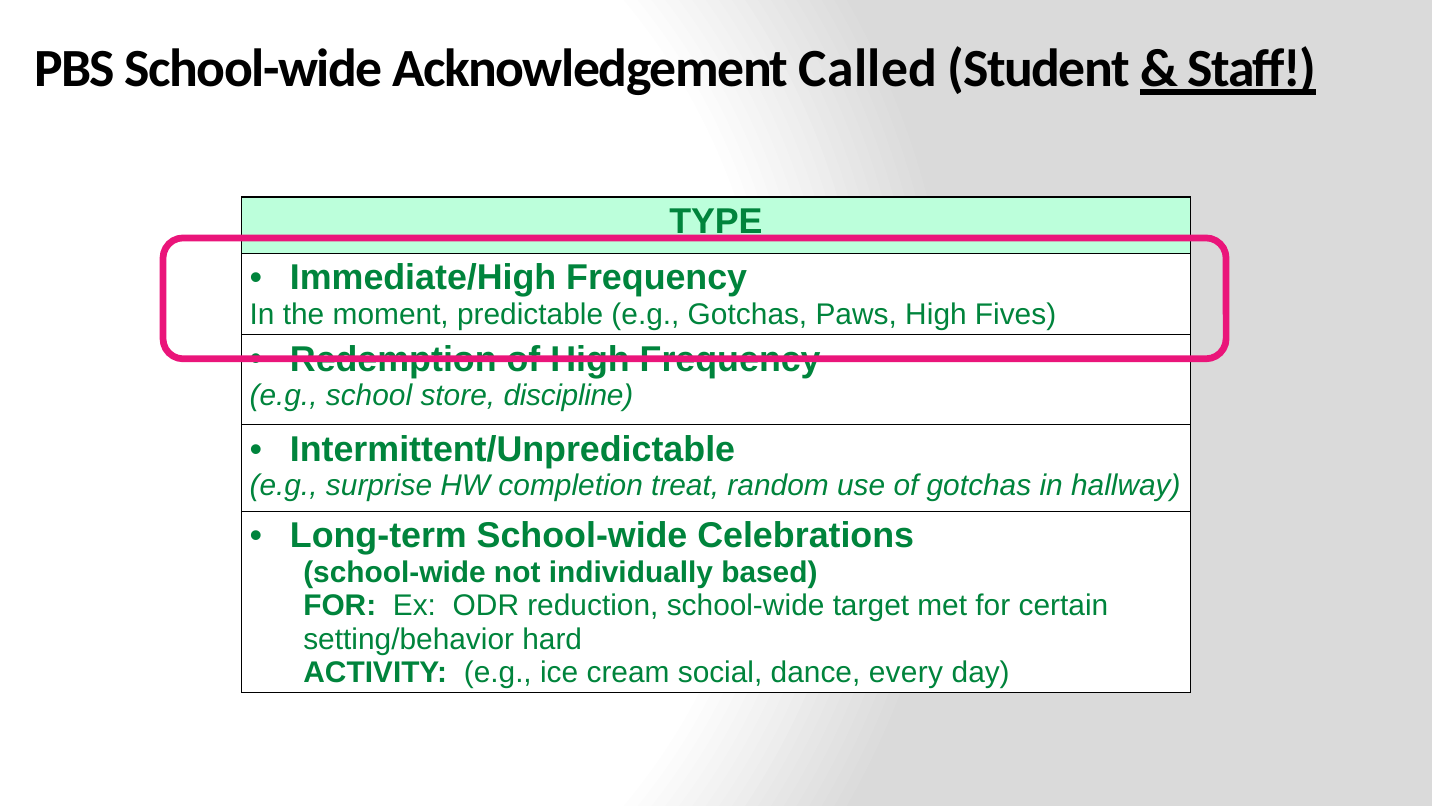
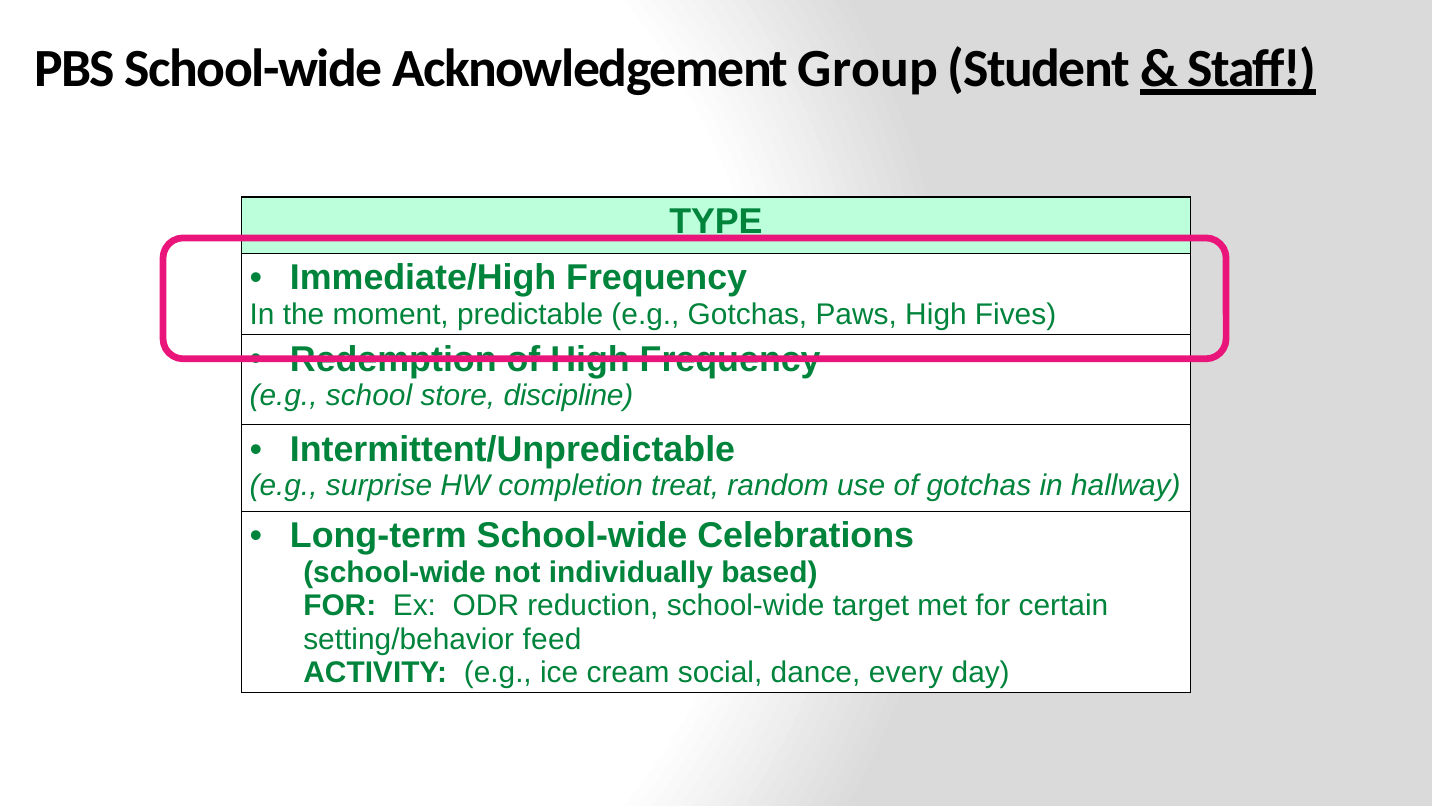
Called: Called -> Group
hard: hard -> feed
